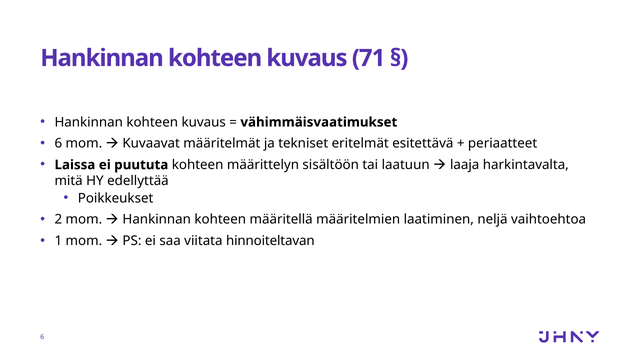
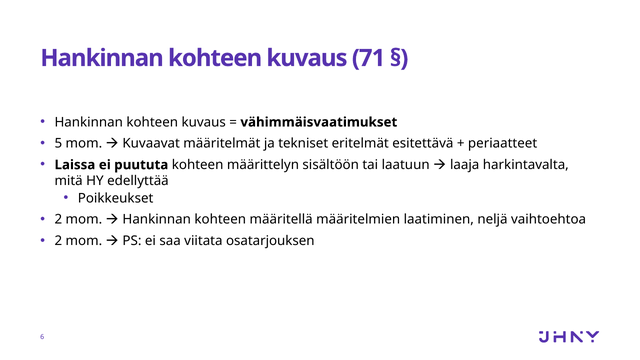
6 at (58, 144): 6 -> 5
1 at (58, 241): 1 -> 2
hinnoiteltavan: hinnoiteltavan -> osatarjouksen
